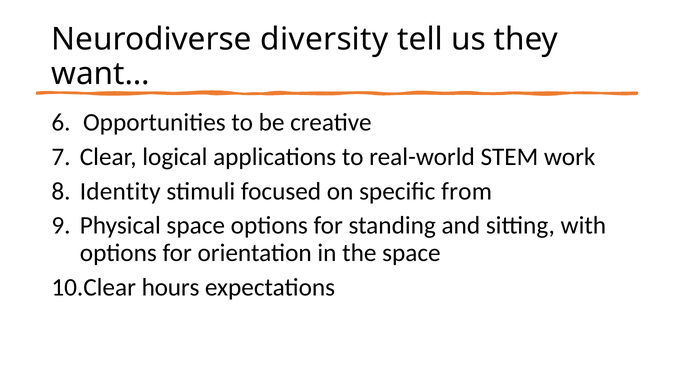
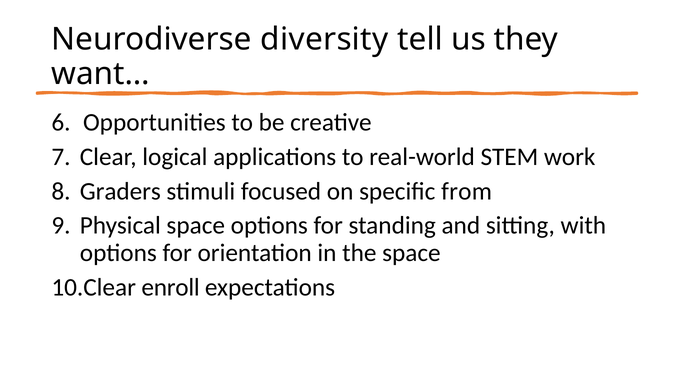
Identity: Identity -> Graders
hours: hours -> enroll
